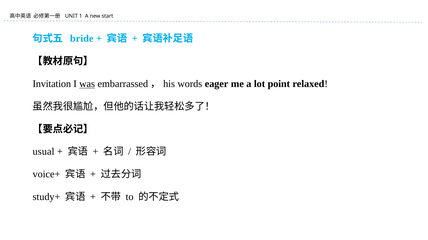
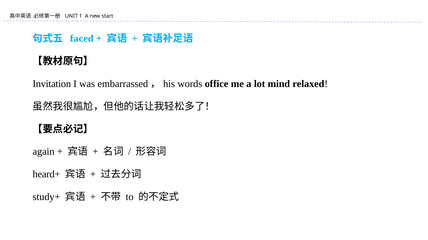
bride: bride -> faced
was underline: present -> none
eager: eager -> office
point: point -> mind
usual: usual -> again
voice+: voice+ -> heard+
